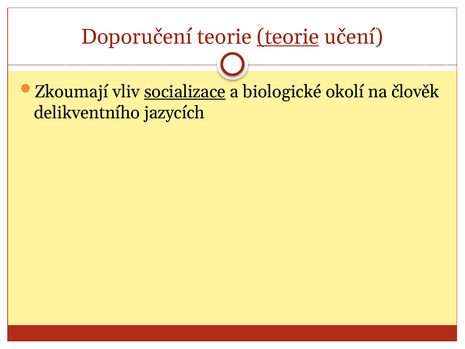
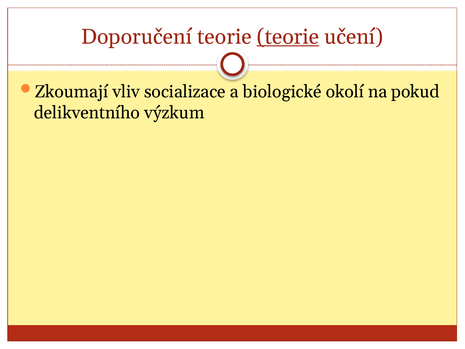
socializace underline: present -> none
člověk: člověk -> pokud
jazycích: jazycích -> výzkum
